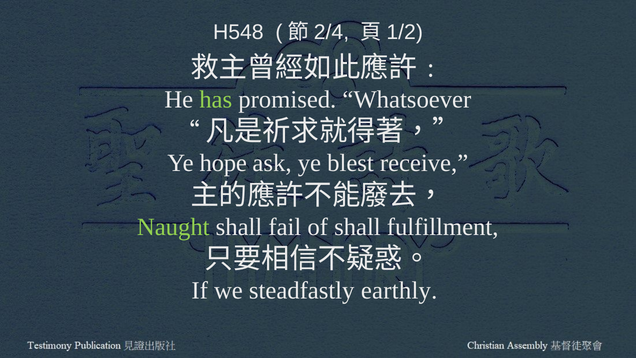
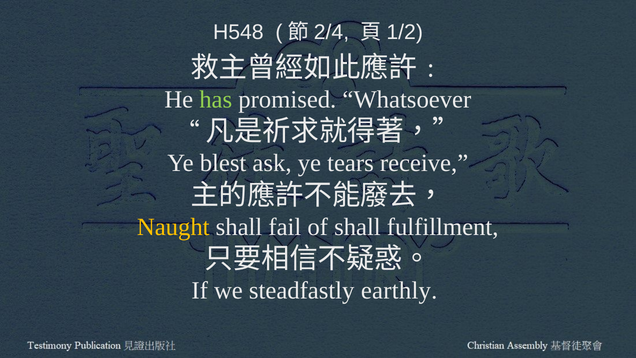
hope: hope -> blest
blest: blest -> tears
Naught colour: light green -> yellow
